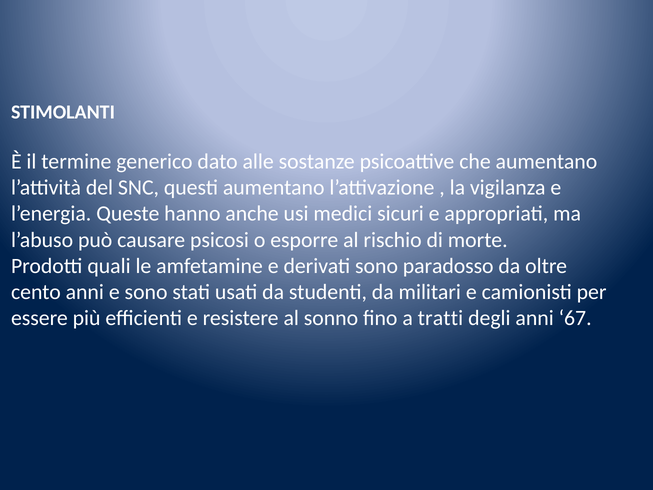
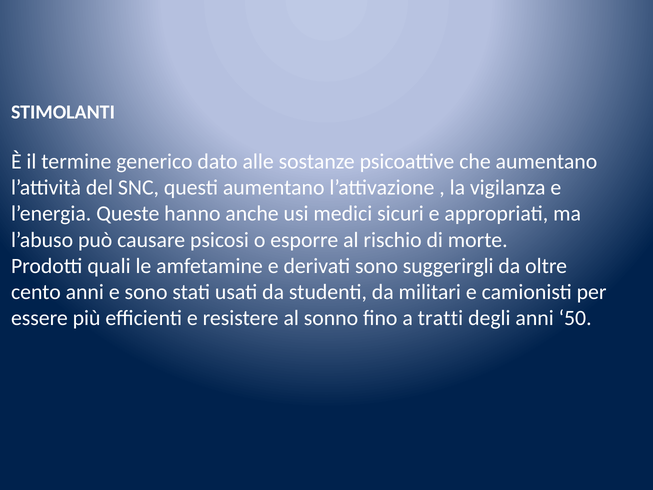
paradosso: paradosso -> suggerirgli
67: 67 -> 50
